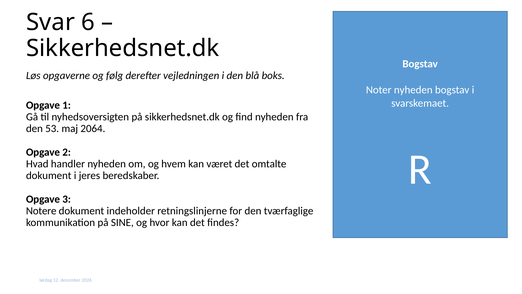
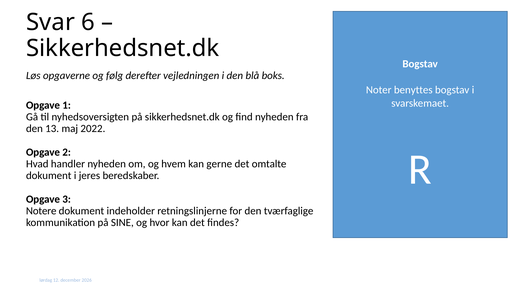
Noter nyheden: nyheden -> benyttes
53: 53 -> 13
2064: 2064 -> 2022
været: været -> gerne
